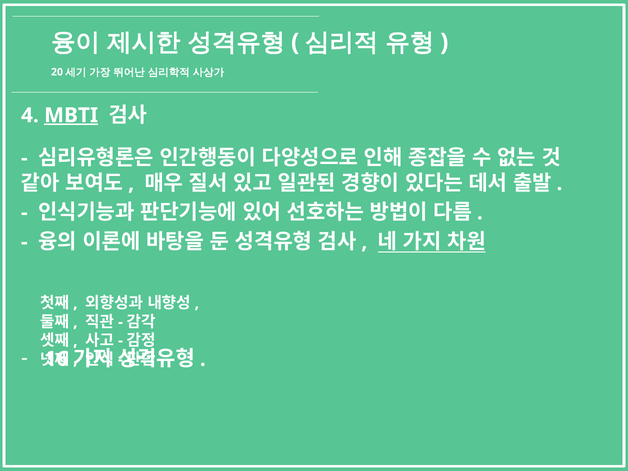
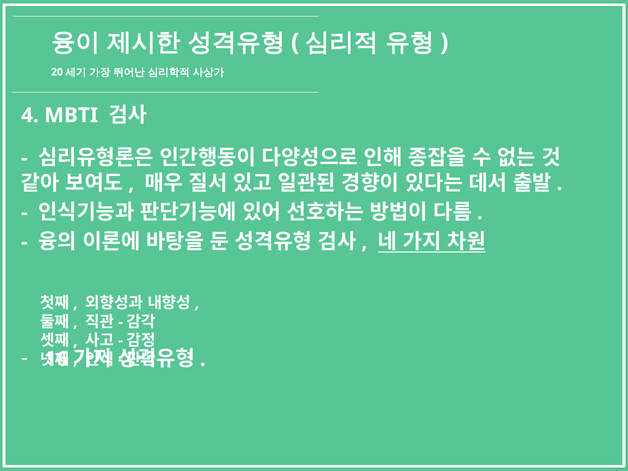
MBTI underline: present -> none
